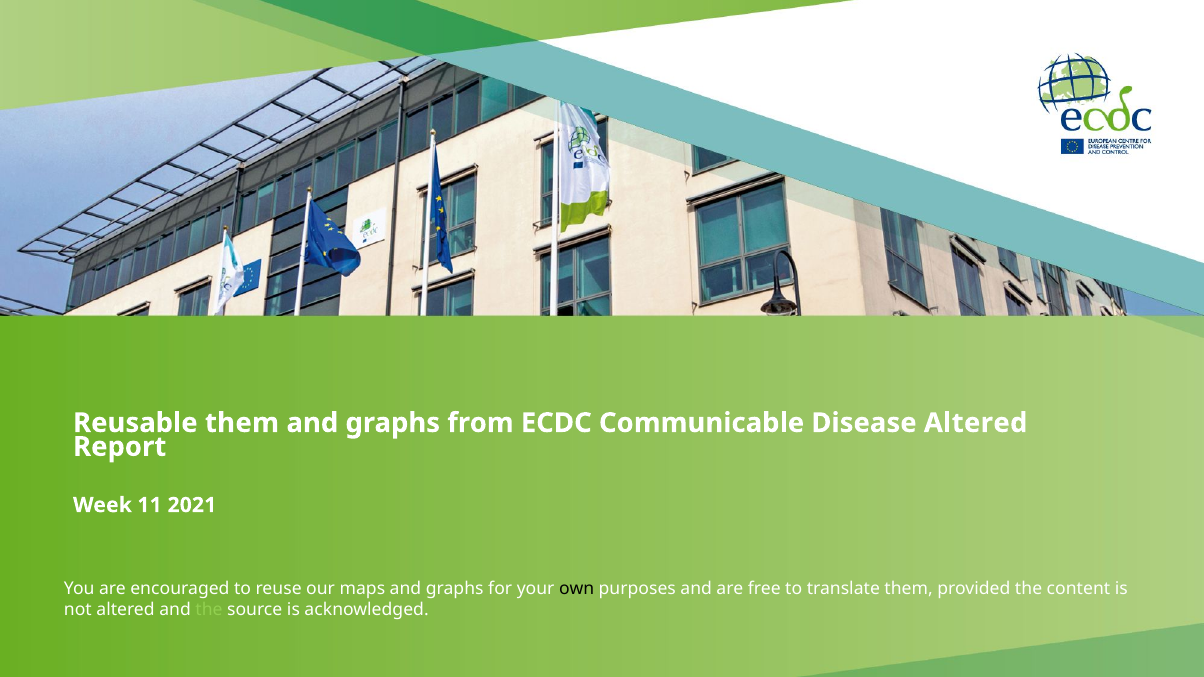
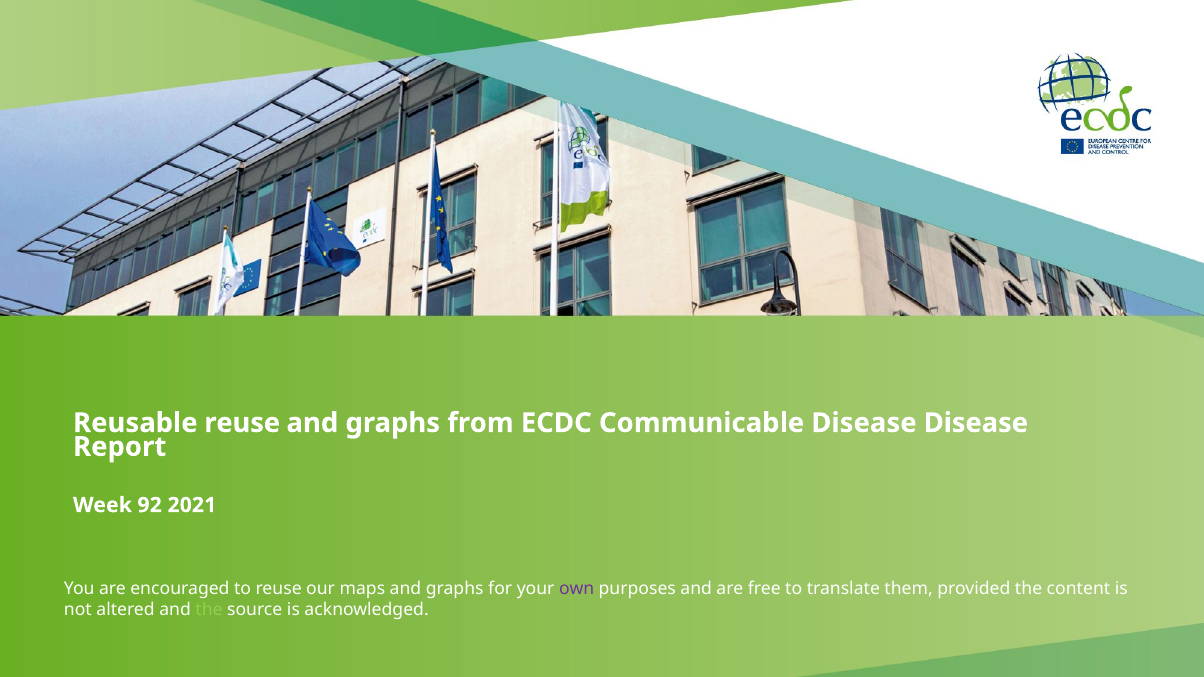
Reusable them: them -> reuse
Disease Altered: Altered -> Disease
11: 11 -> 92
own colour: black -> purple
